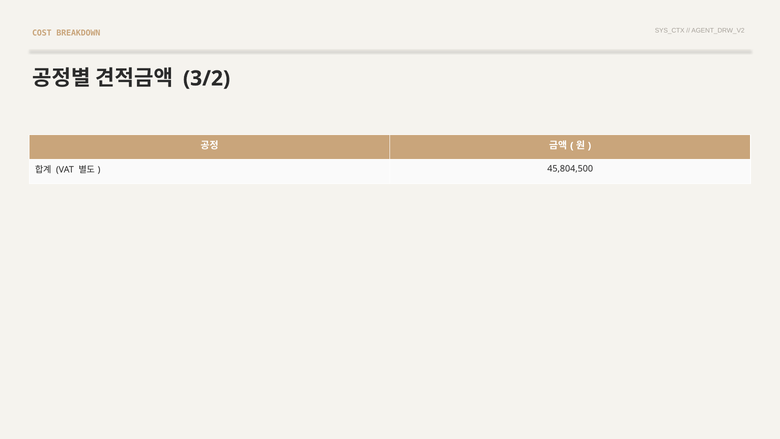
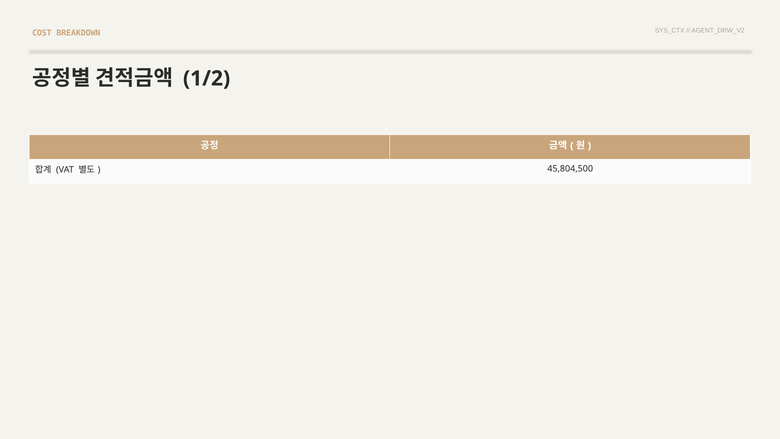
3/2: 3/2 -> 1/2
